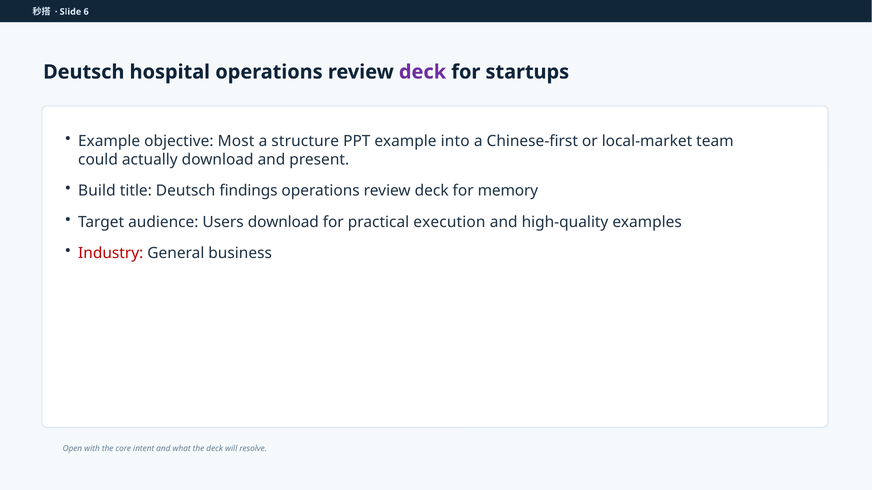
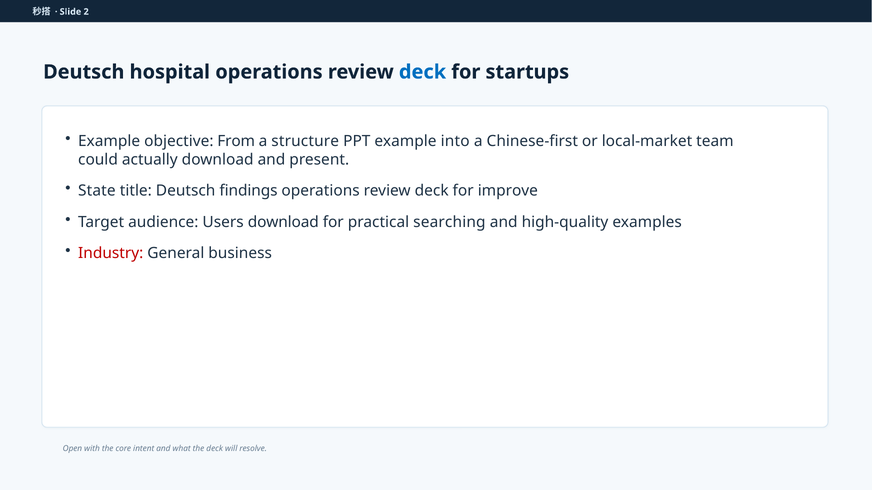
6: 6 -> 2
deck at (422, 72) colour: purple -> blue
Most: Most -> From
Build: Build -> State
memory: memory -> improve
execution: execution -> searching
